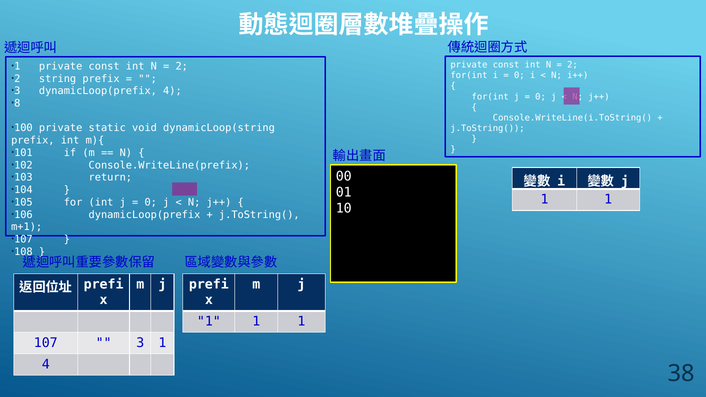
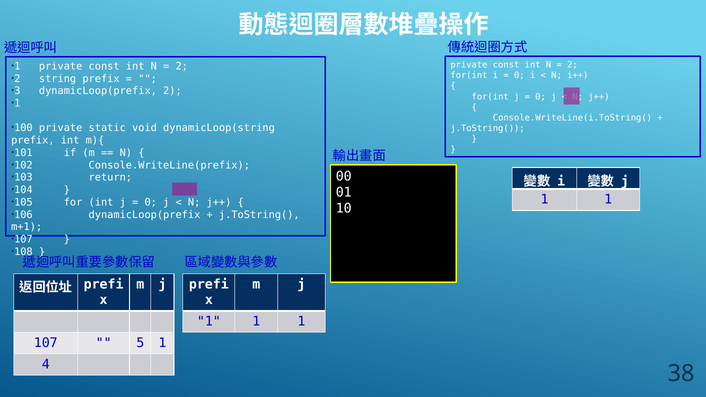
dynamicLoop(prefix 4: 4 -> 2
8 at (17, 103): 8 -> 1
3 at (140, 343): 3 -> 5
